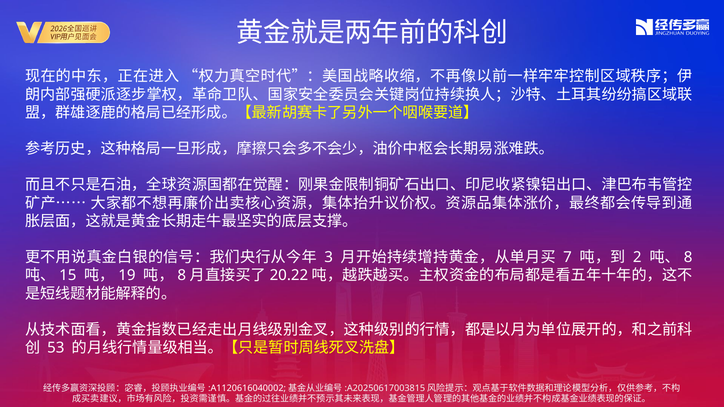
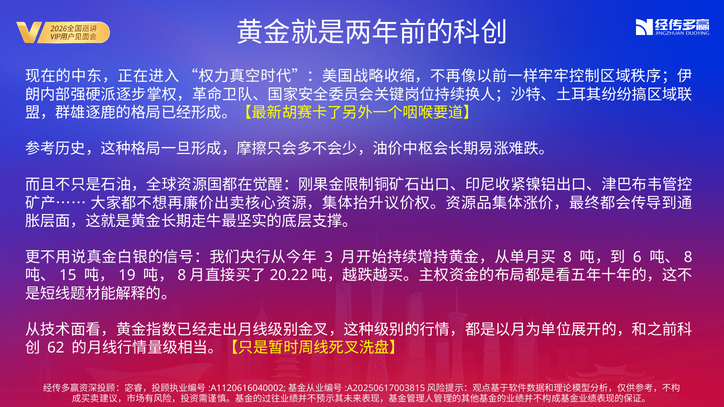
7 at (567, 258): 7 -> 8
2: 2 -> 6
53: 53 -> 62
